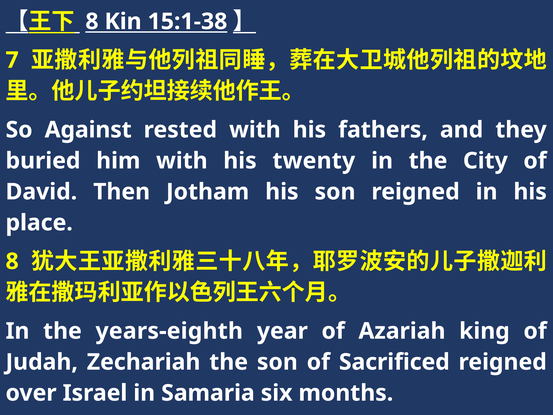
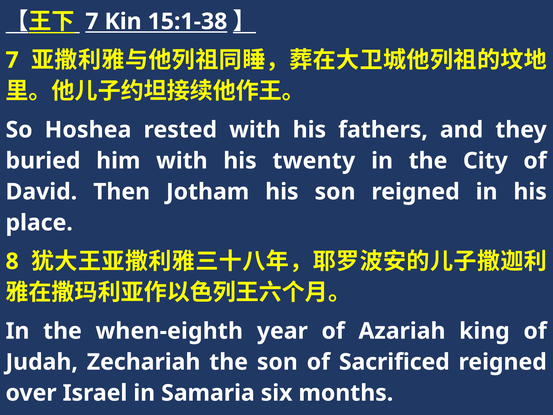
8 at (92, 22): 8 -> 7
Against: Against -> Hoshea
years-eighth: years-eighth -> when-eighth
